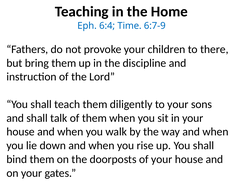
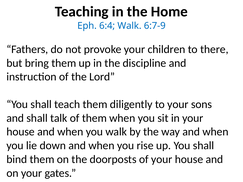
6:4 Time: Time -> Walk
